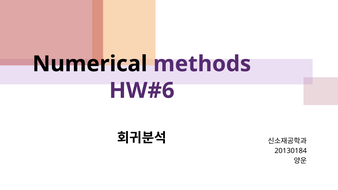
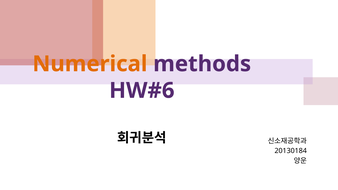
Numerical colour: black -> orange
